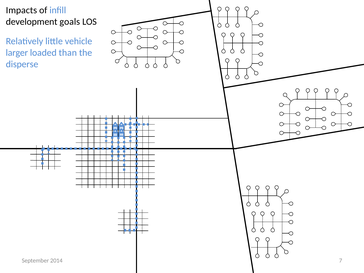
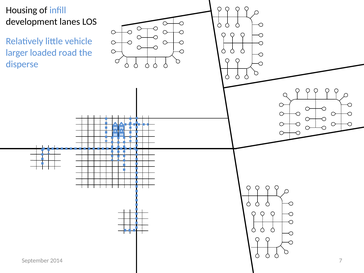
Impacts: Impacts -> Housing
goals: goals -> lanes
than: than -> road
